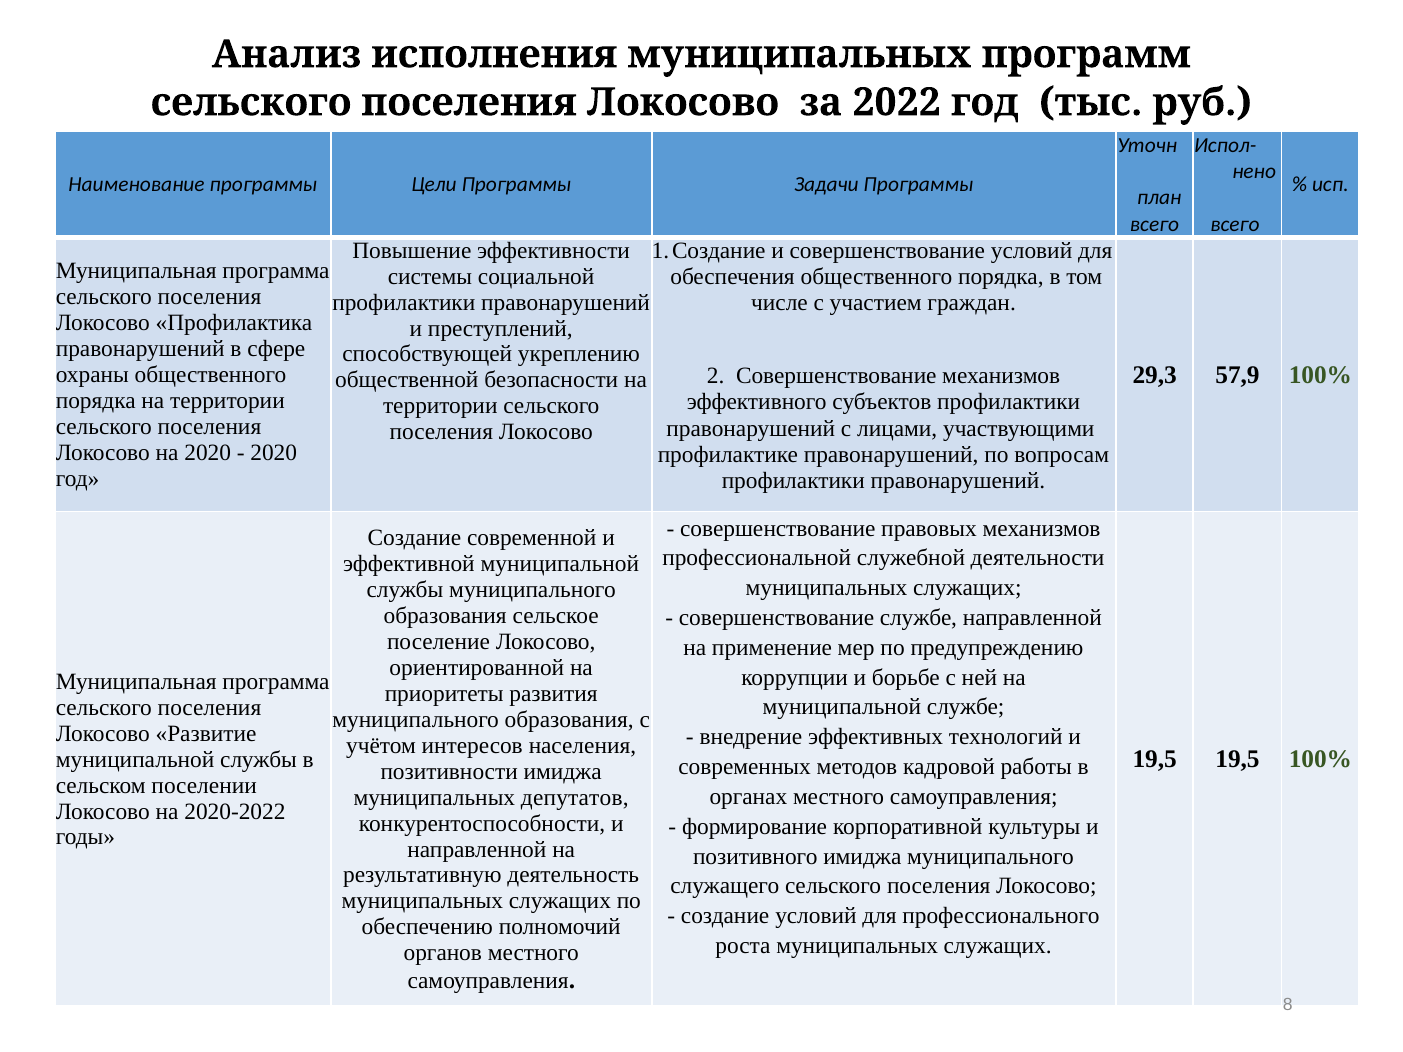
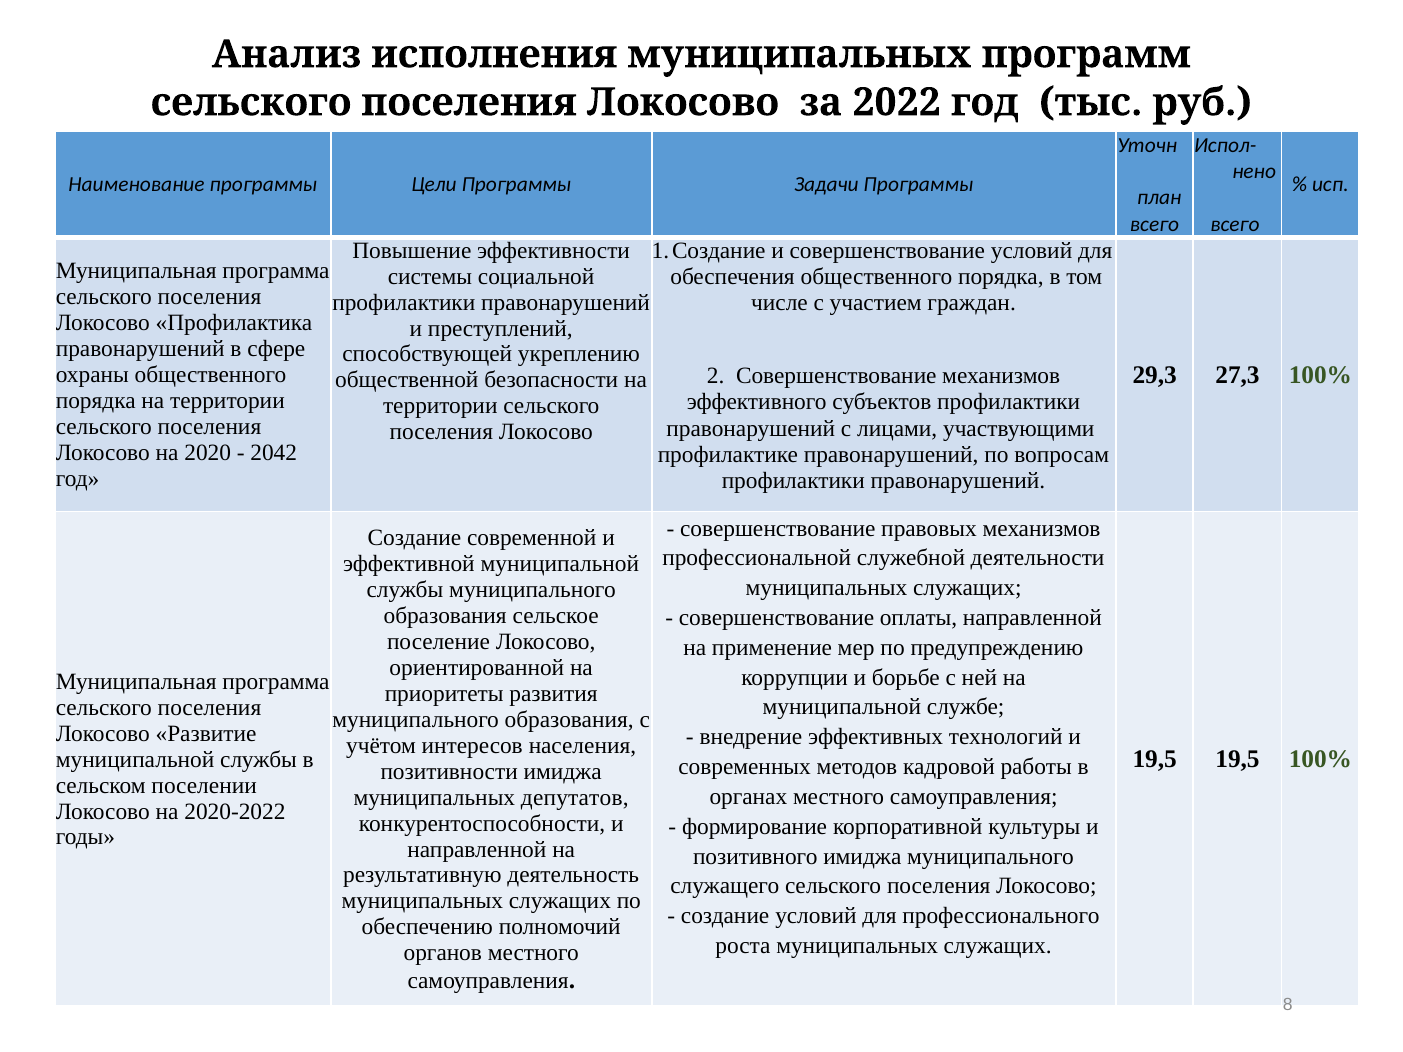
57,9: 57,9 -> 27,3
2020 at (274, 453): 2020 -> 2042
совершенствование службе: службе -> оплаты
